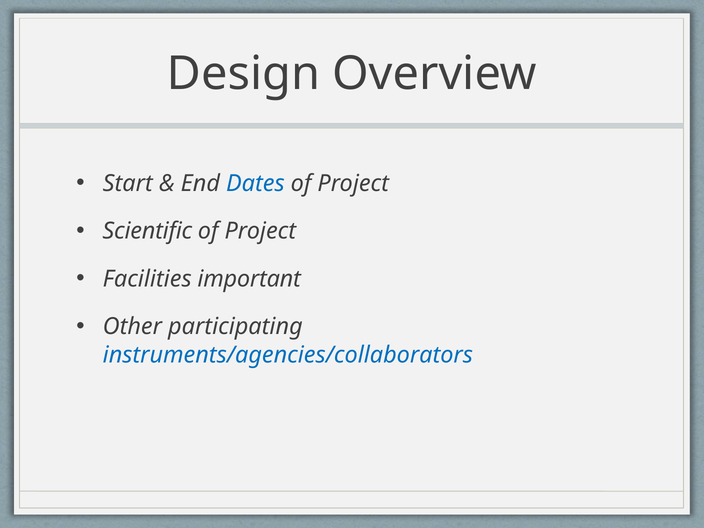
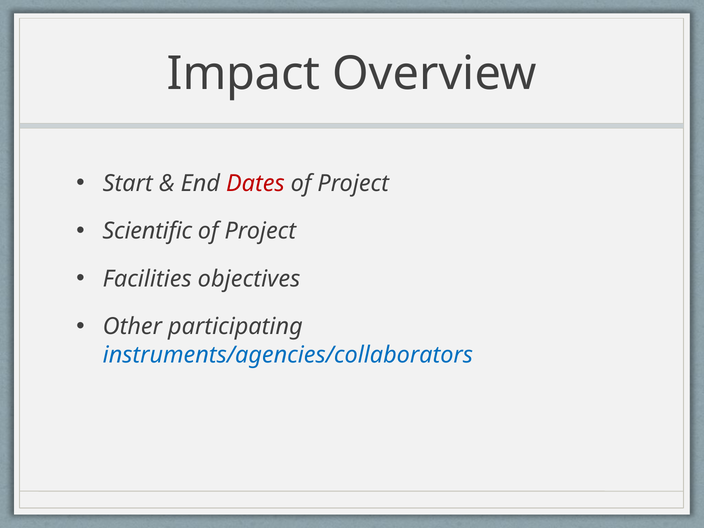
Design: Design -> Impact
Dates colour: blue -> red
important: important -> objectives
